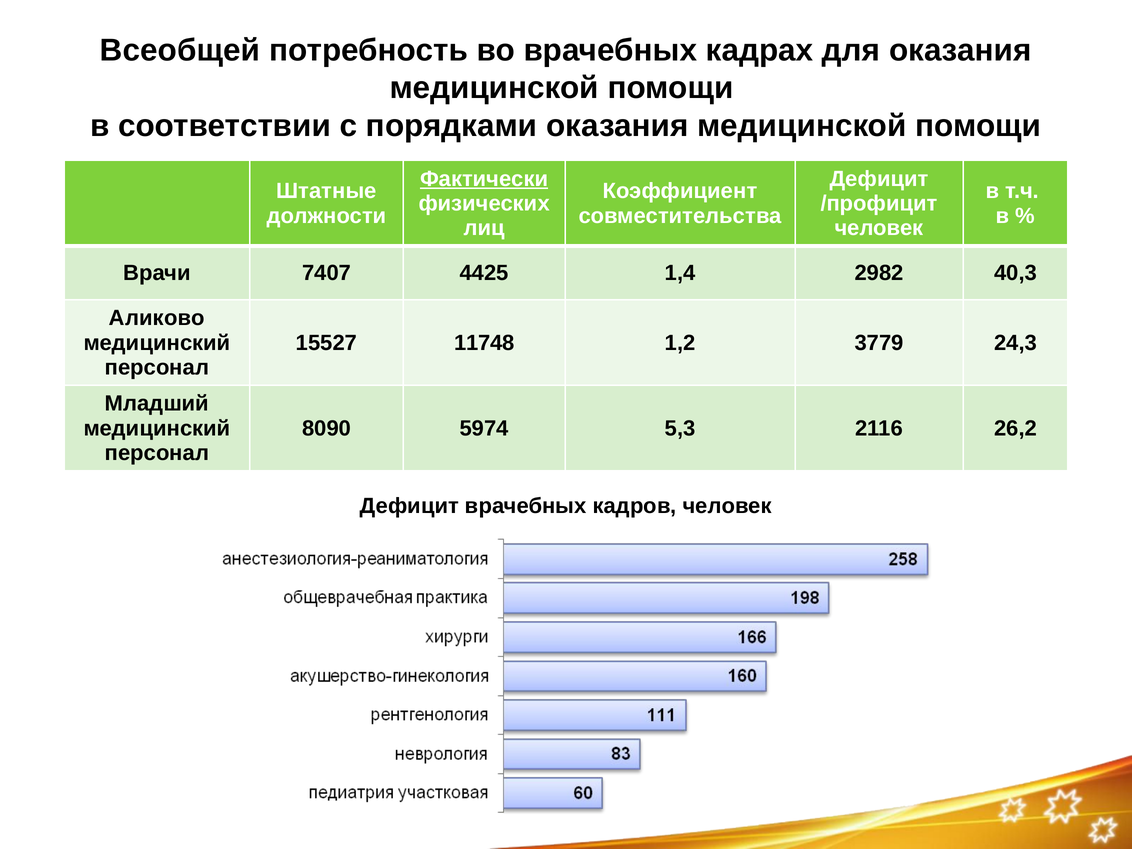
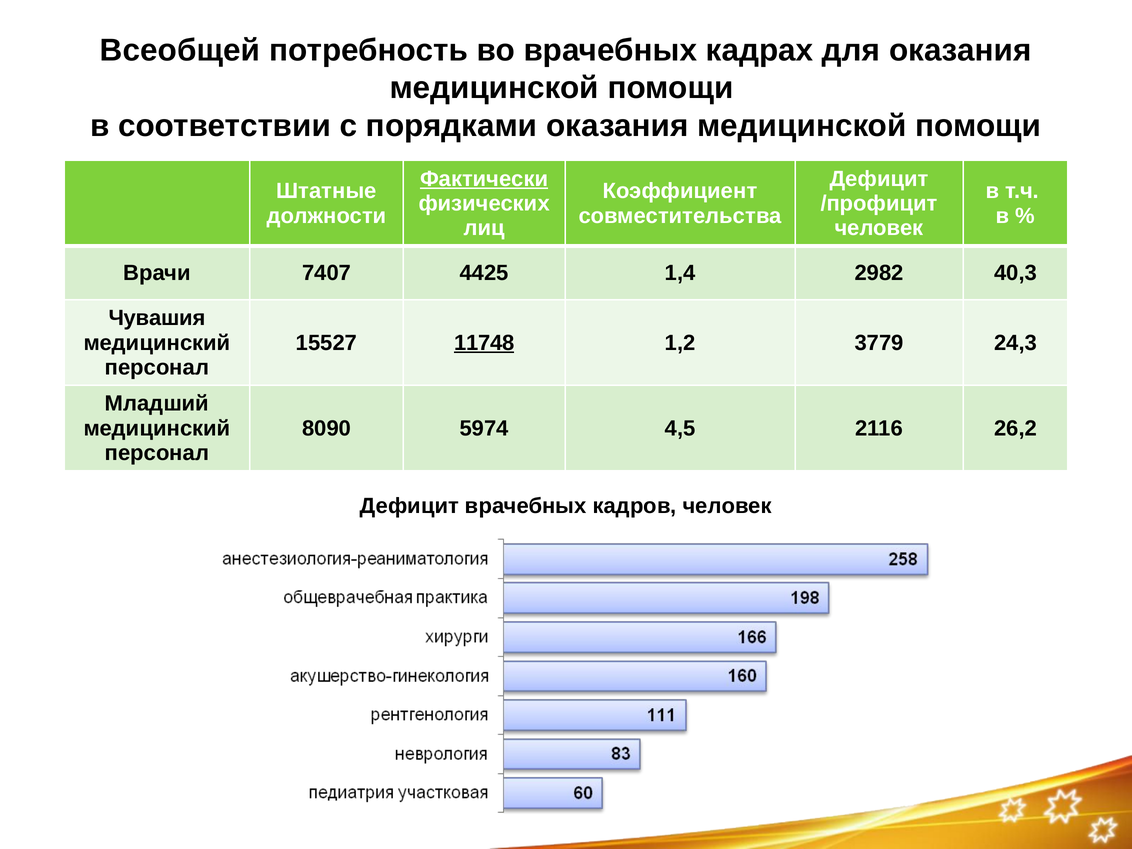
Аликово: Аликово -> Чувашия
11748 underline: none -> present
5,3: 5,3 -> 4,5
